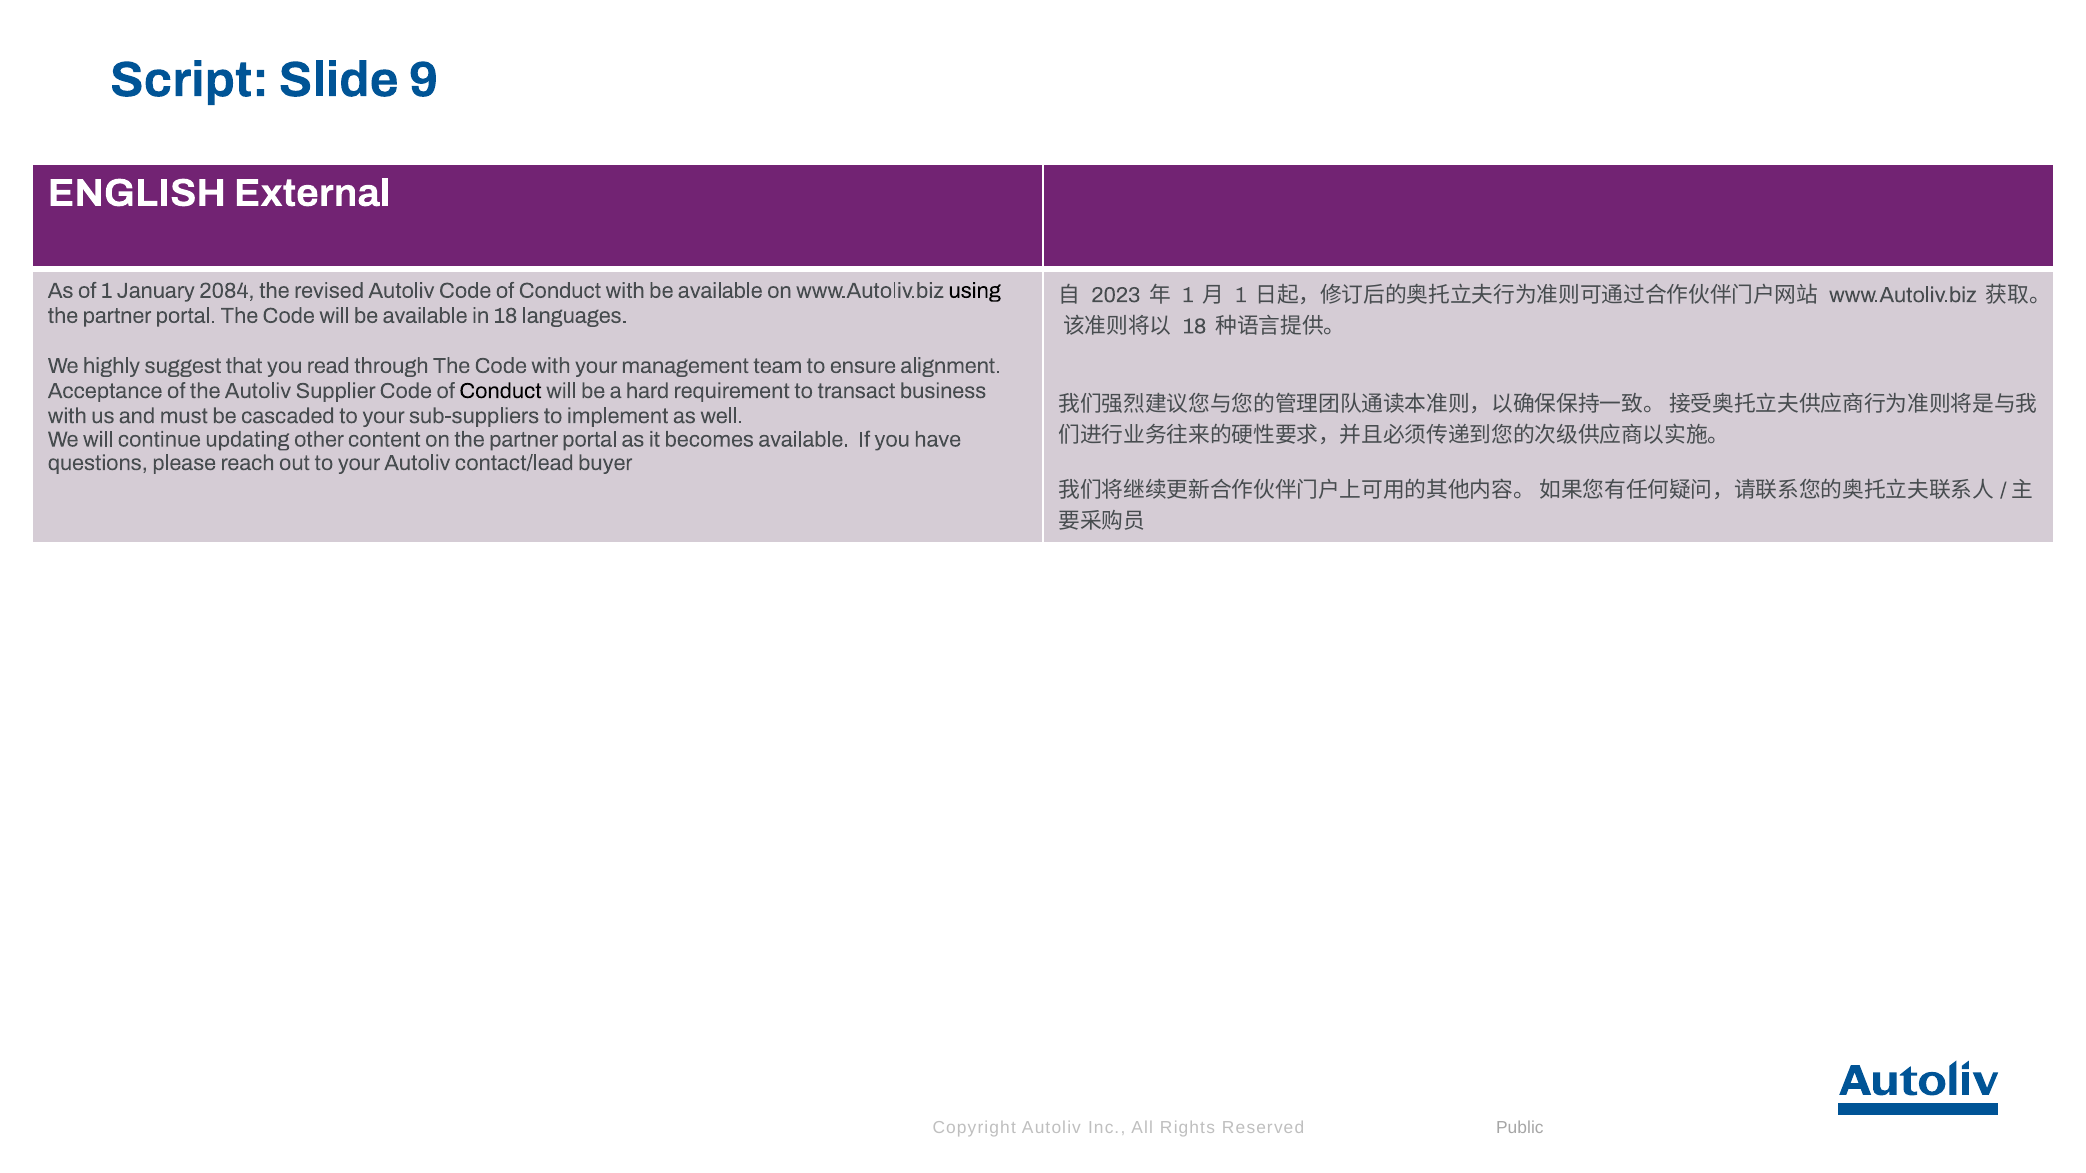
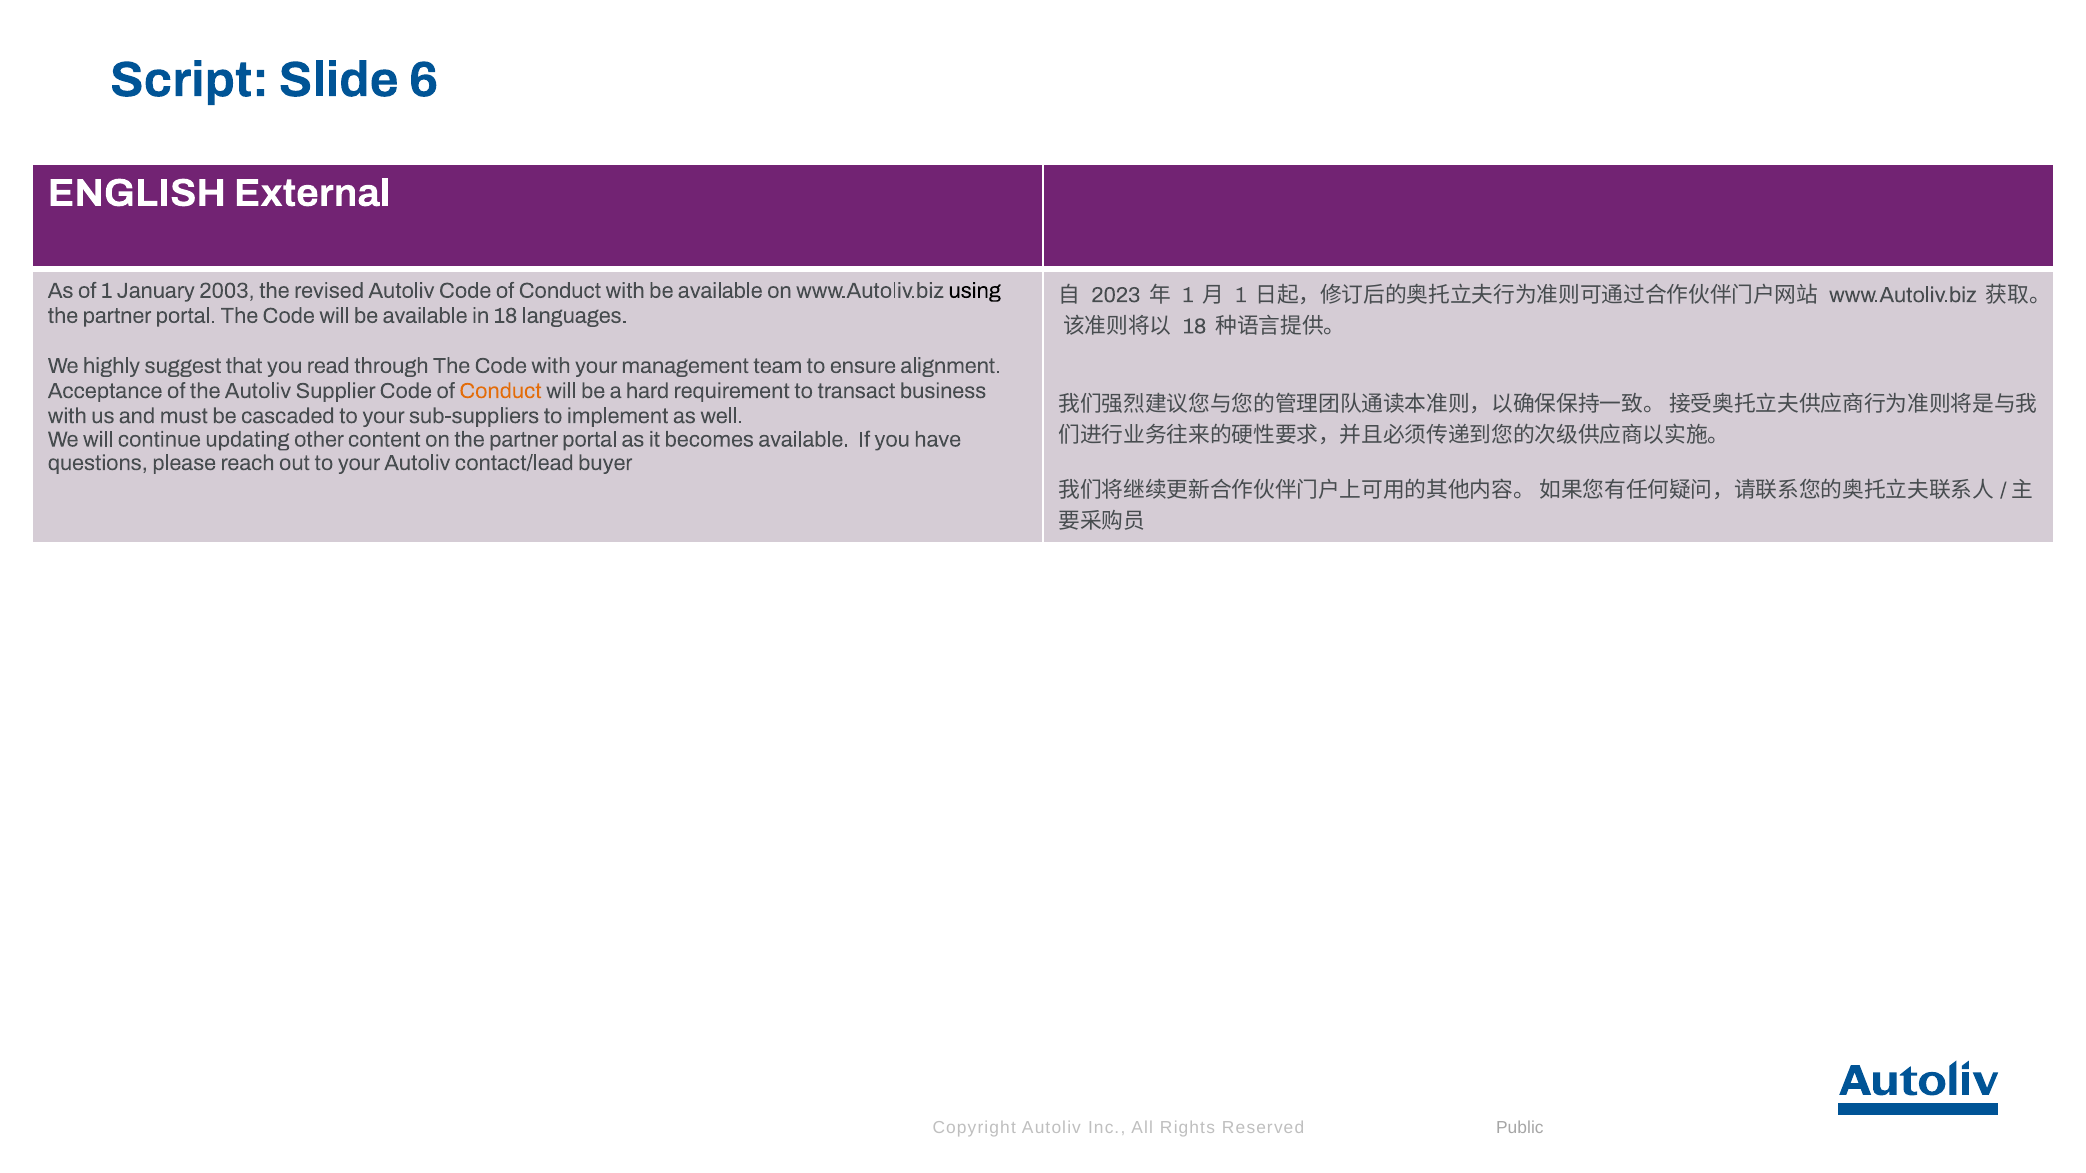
9: 9 -> 6
2084: 2084 -> 2003
Conduct at (501, 391) colour: black -> orange
